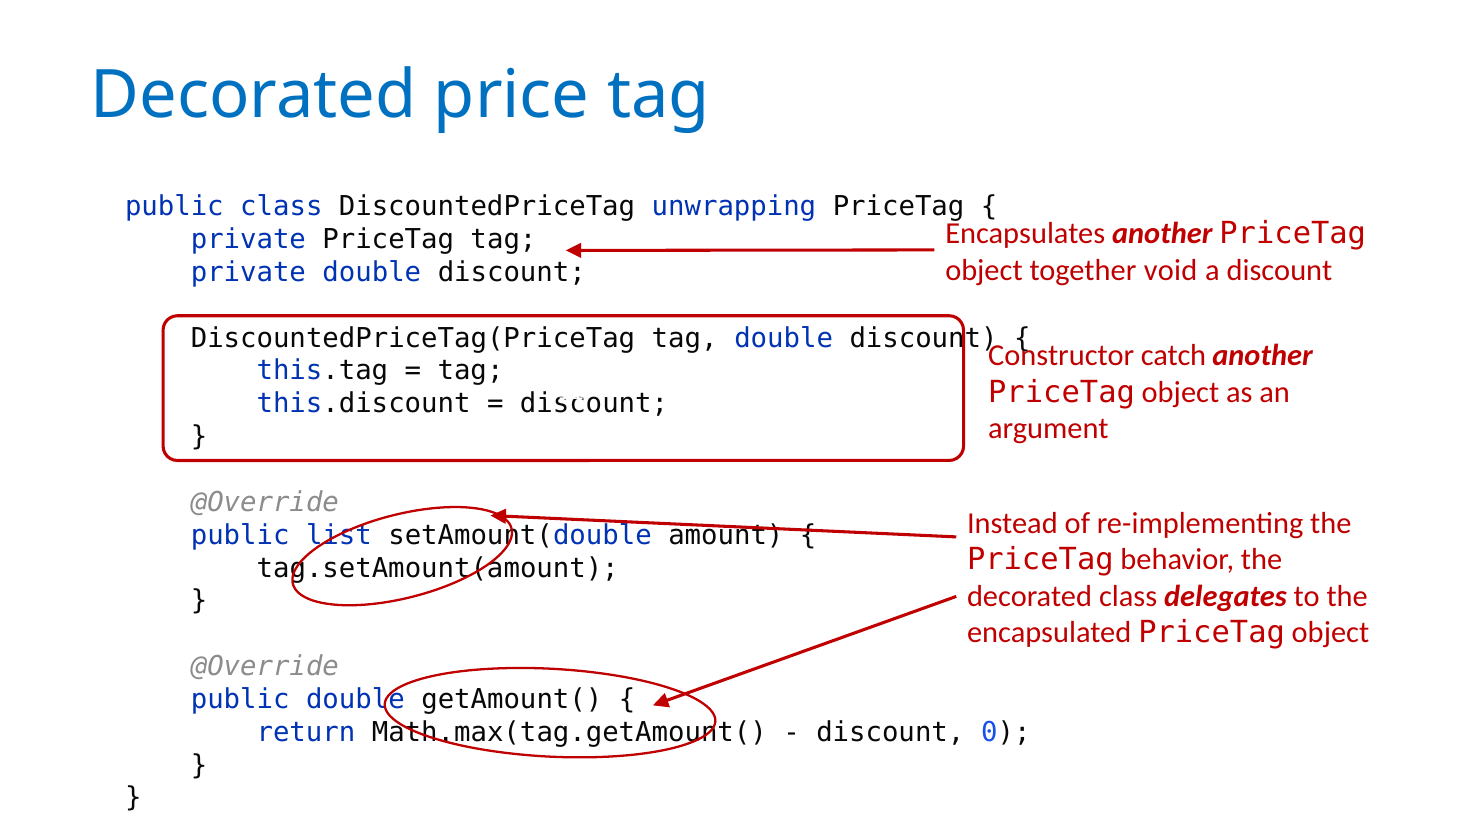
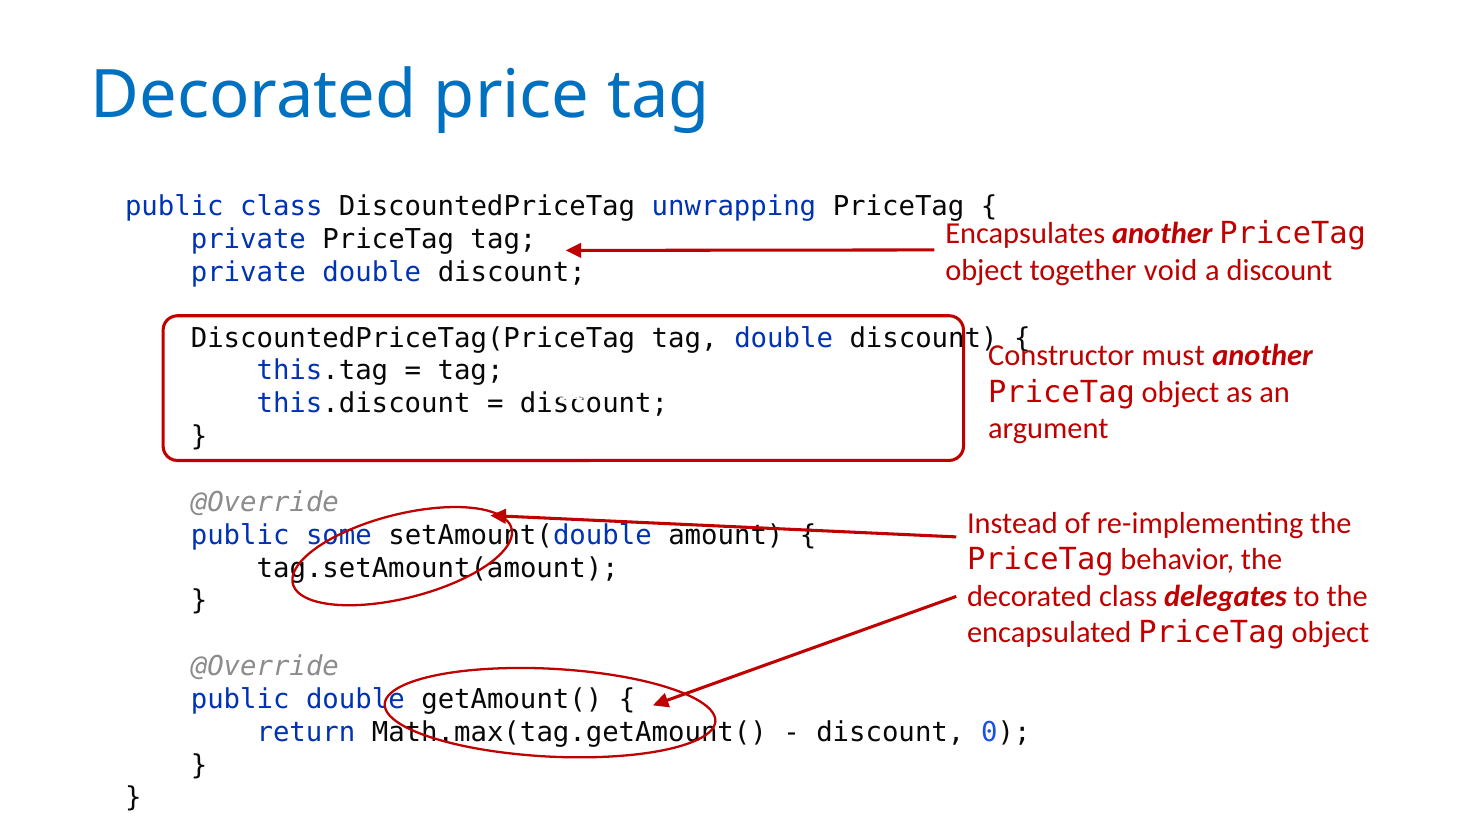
catch: catch -> must
list: list -> some
